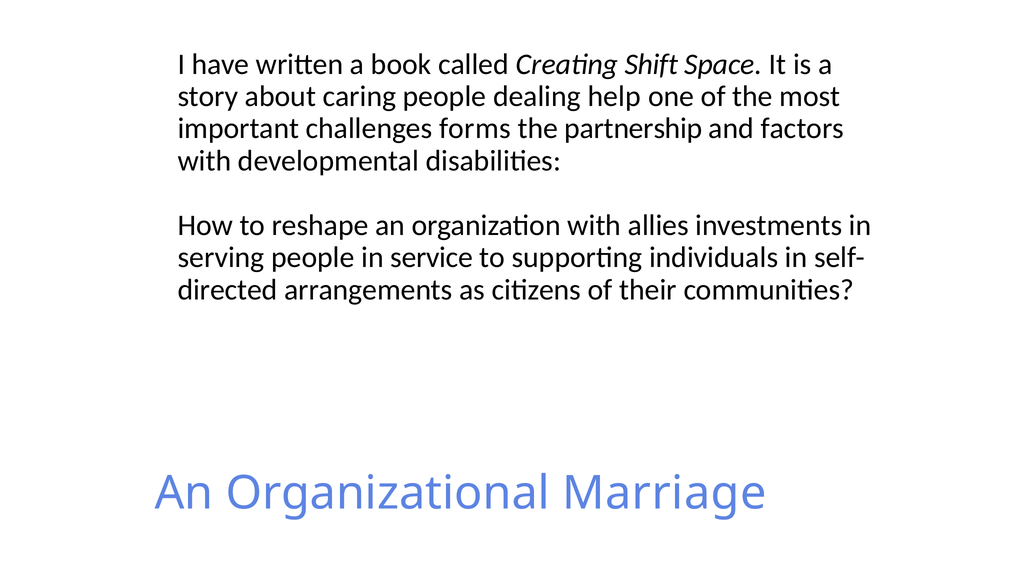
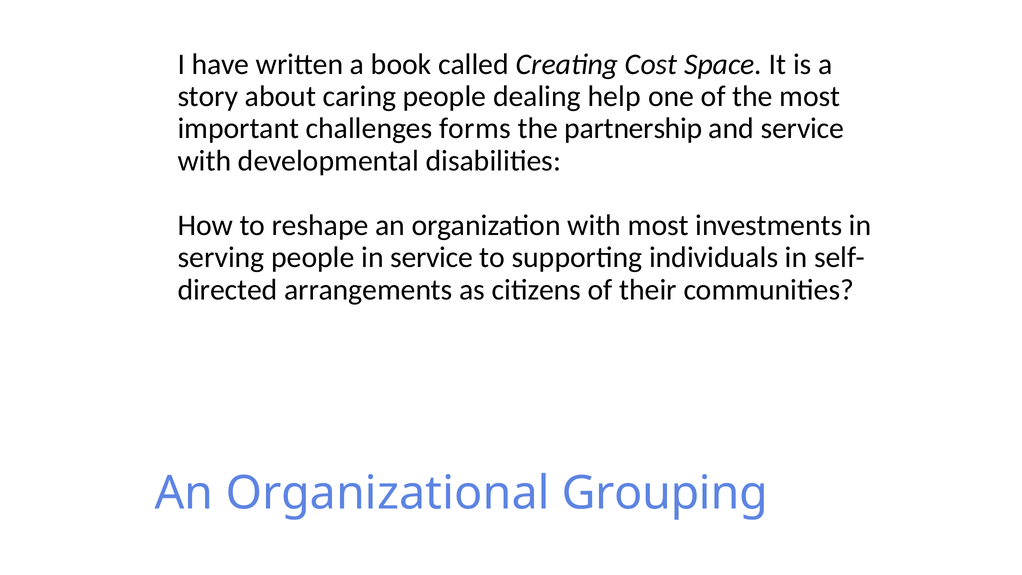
Shift: Shift -> Cost
and factors: factors -> service
with allies: allies -> most
Marriage: Marriage -> Grouping
